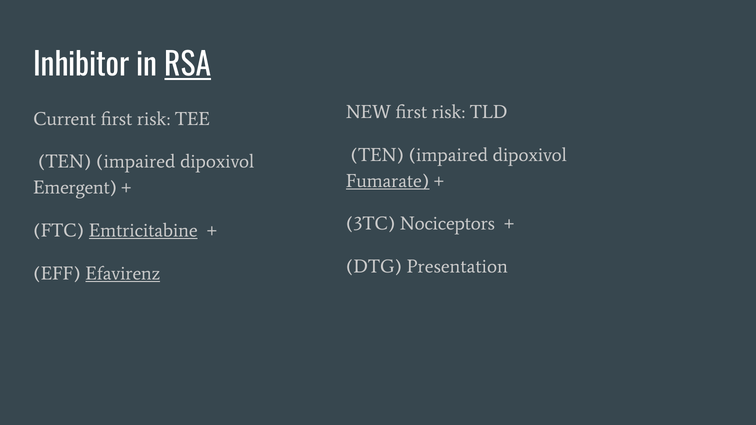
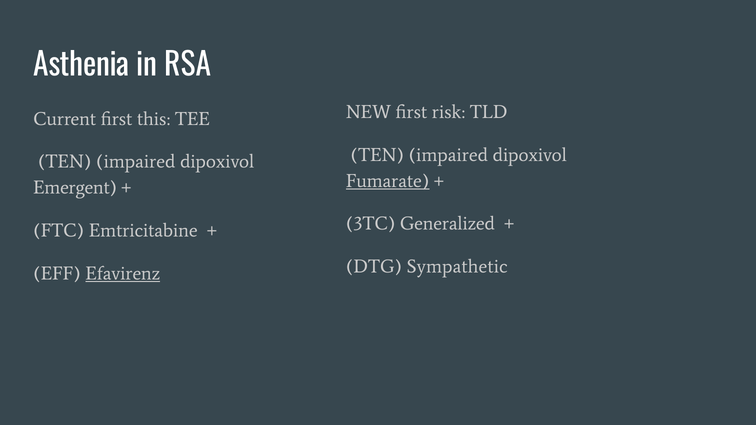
Inhibitor: Inhibitor -> Asthenia
RSA underline: present -> none
Current first risk: risk -> this
Nociceptors: Nociceptors -> Generalized
Emtricitabine underline: present -> none
Presentation: Presentation -> Sympathetic
